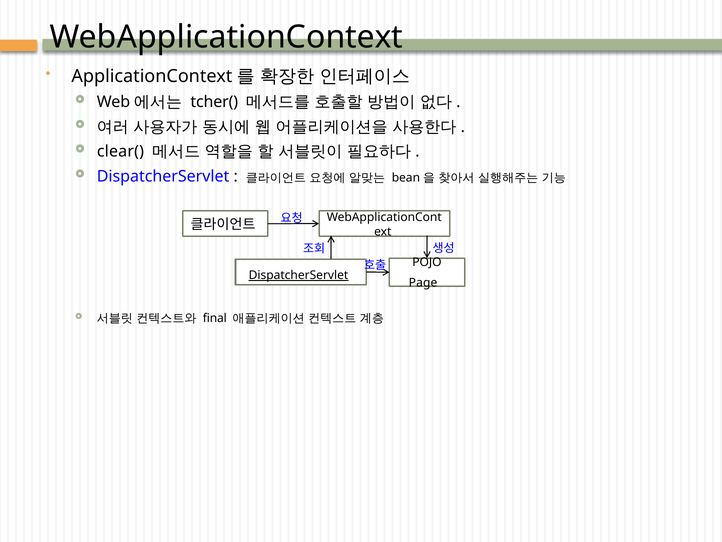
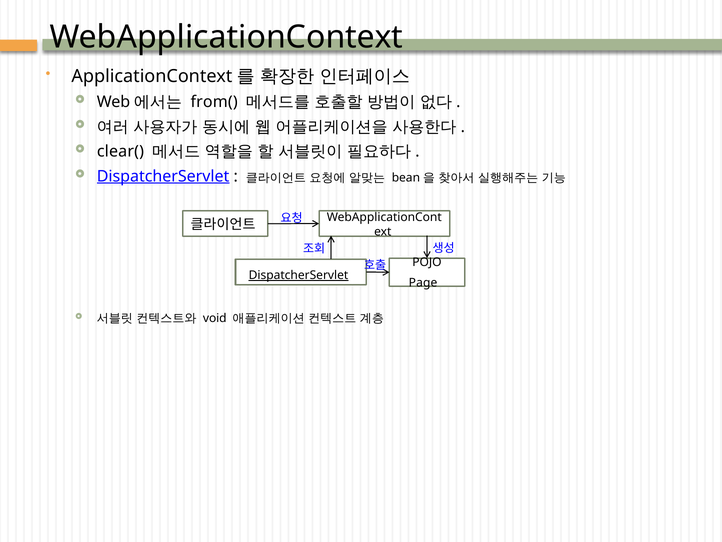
tcher(: tcher( -> from(
DispatcherServlet at (163, 176) underline: none -> present
final: final -> void
